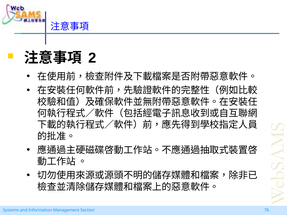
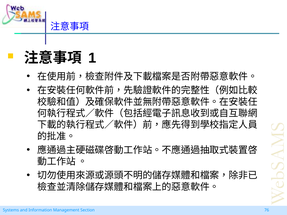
2: 2 -> 1
